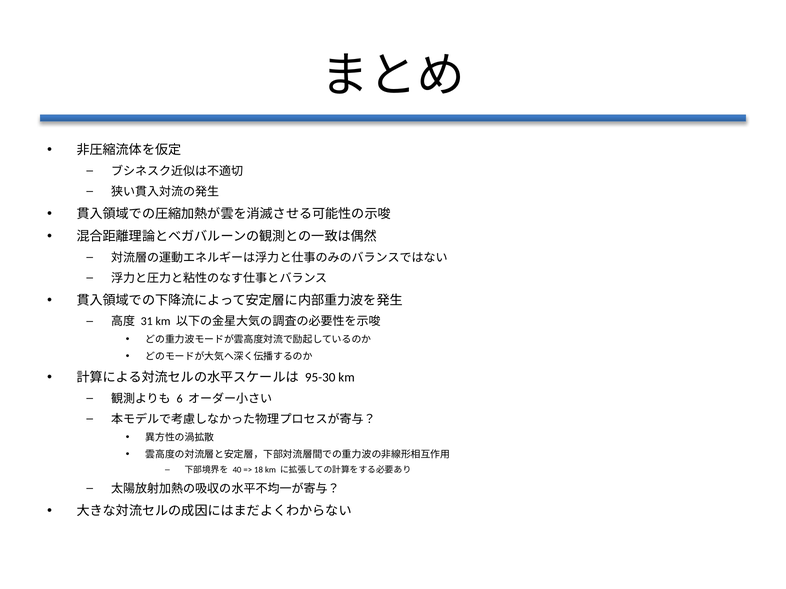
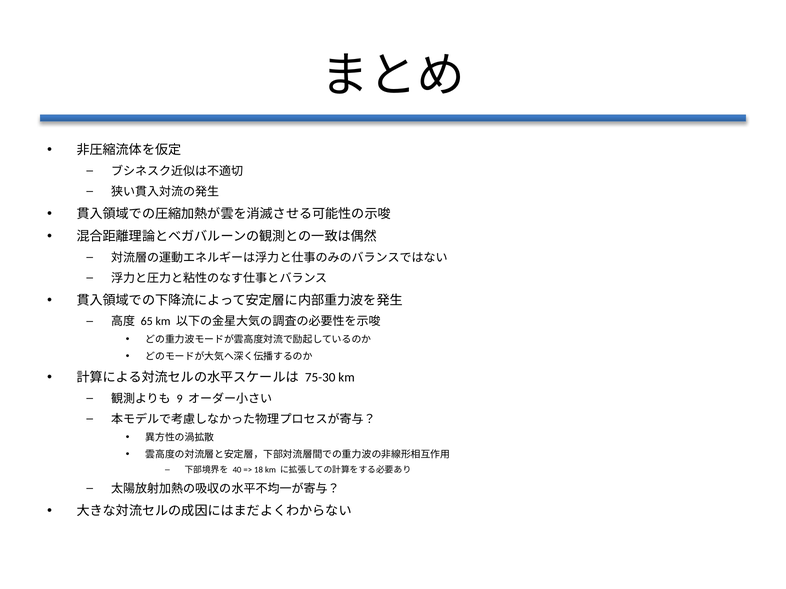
31: 31 -> 65
95-30: 95-30 -> 75-30
6: 6 -> 9
